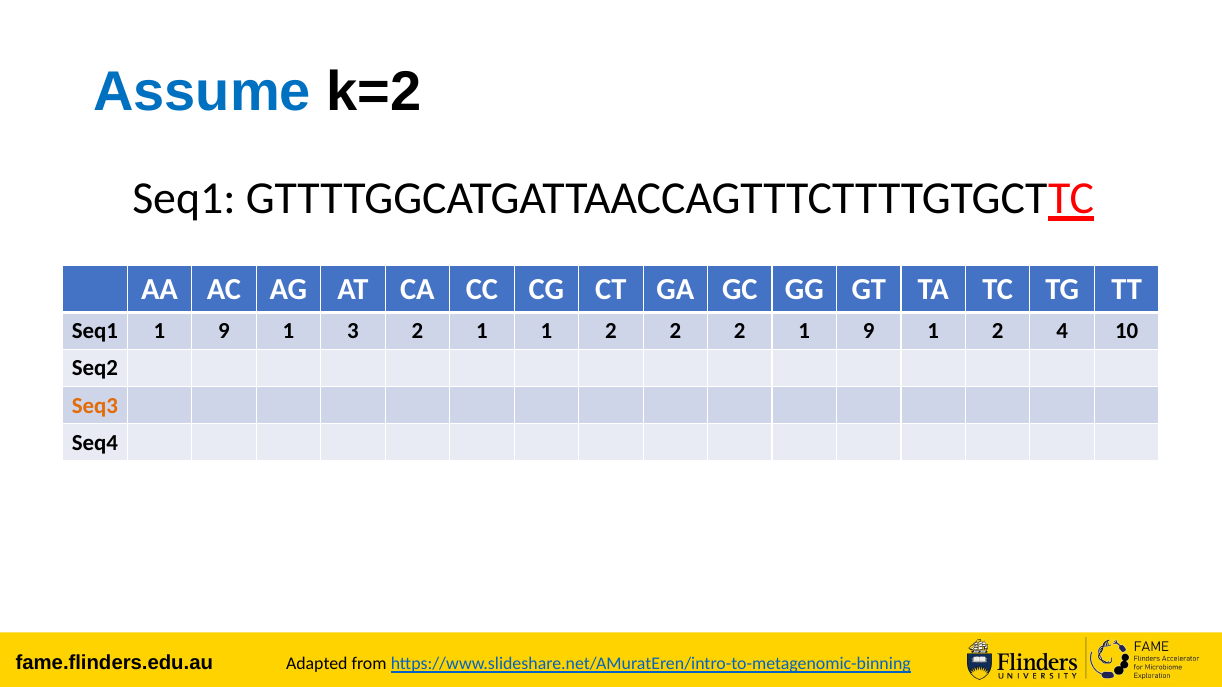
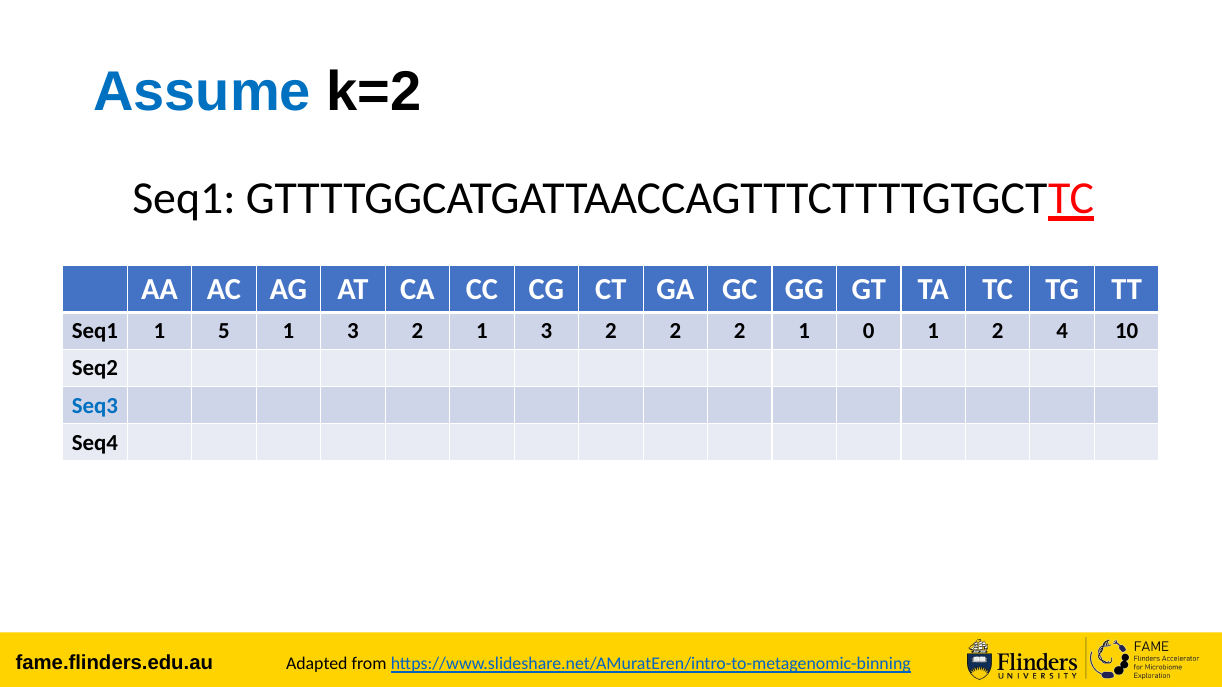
Seq1 1 9: 9 -> 5
2 1 1: 1 -> 3
2 1 9: 9 -> 0
Seq3 colour: orange -> blue
